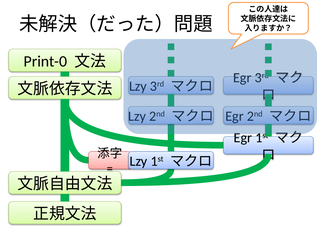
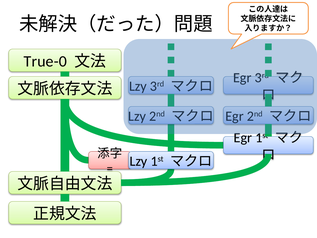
Print-0: Print-0 -> True-0
